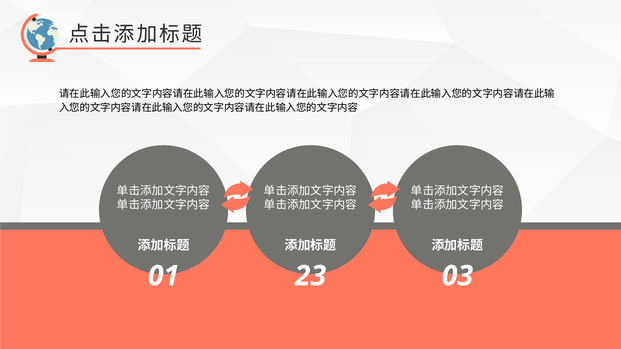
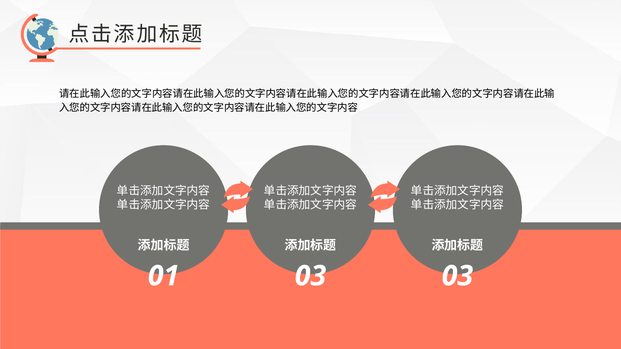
01 23: 23 -> 03
